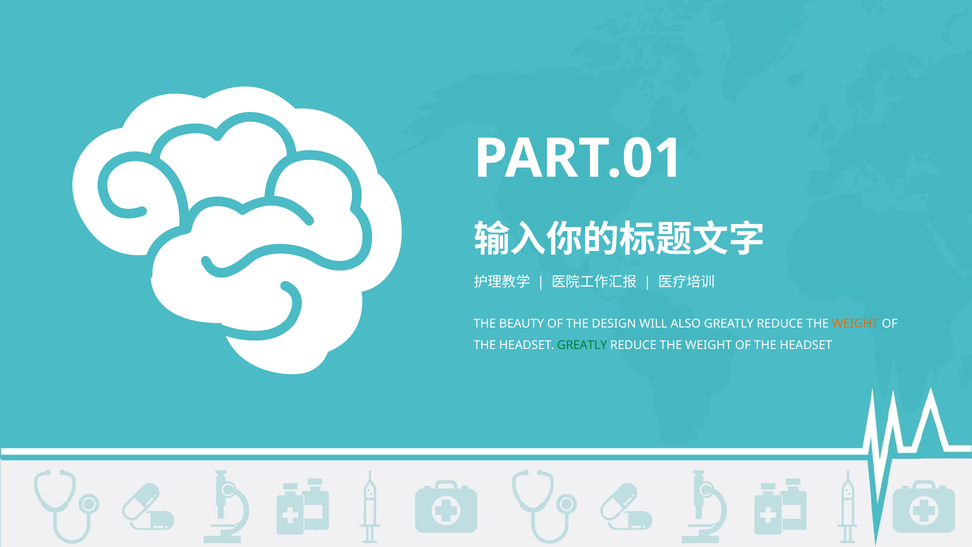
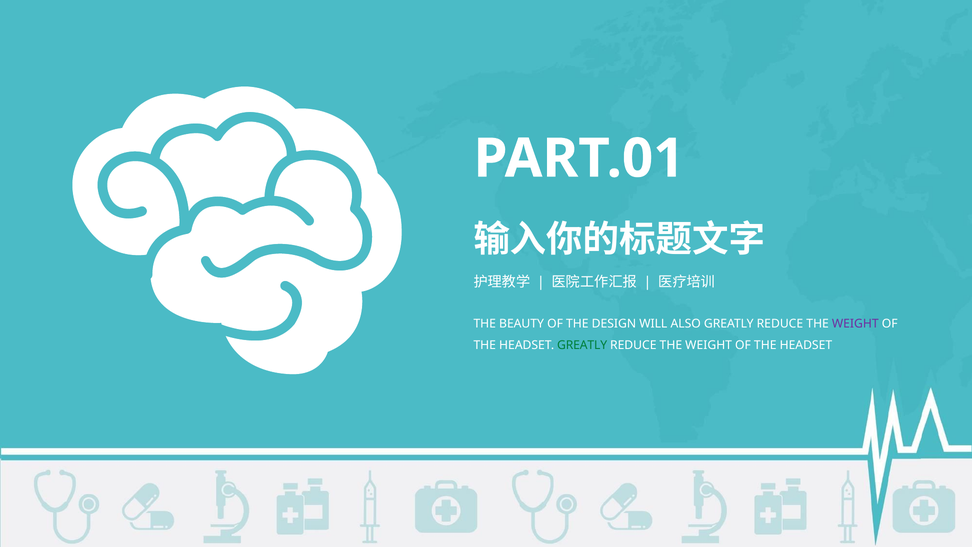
WEIGHT at (855, 323) colour: orange -> purple
